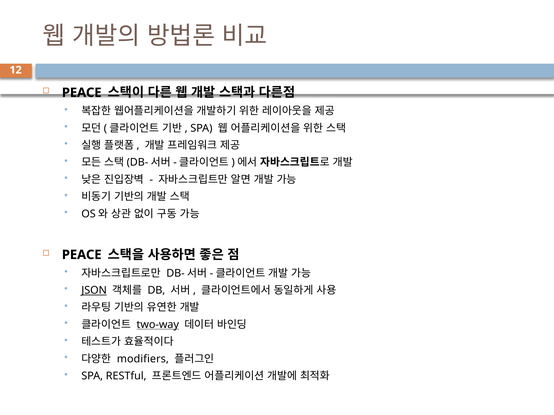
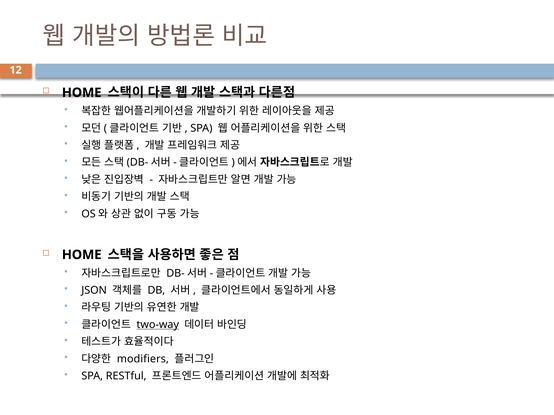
PEACE at (82, 93): PEACE -> HOME
PEACE at (82, 255): PEACE -> HOME
JSON underline: present -> none
